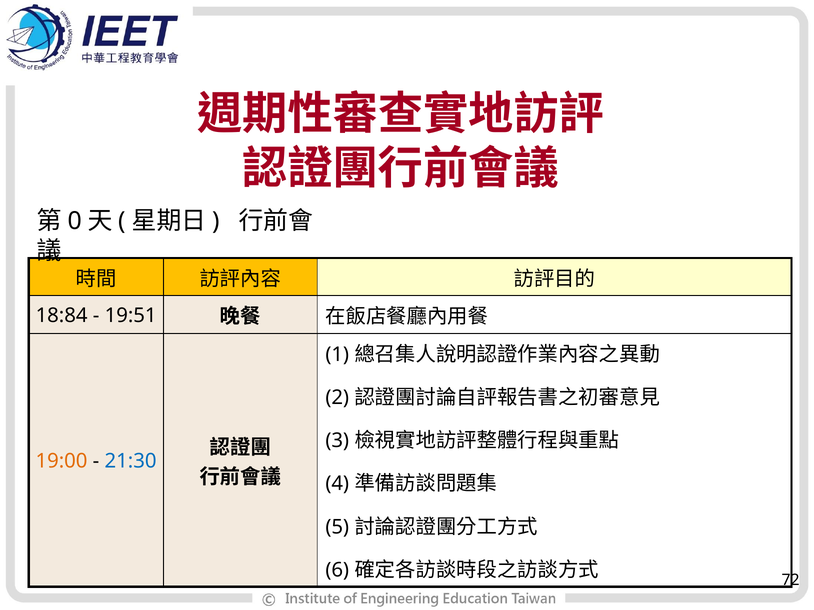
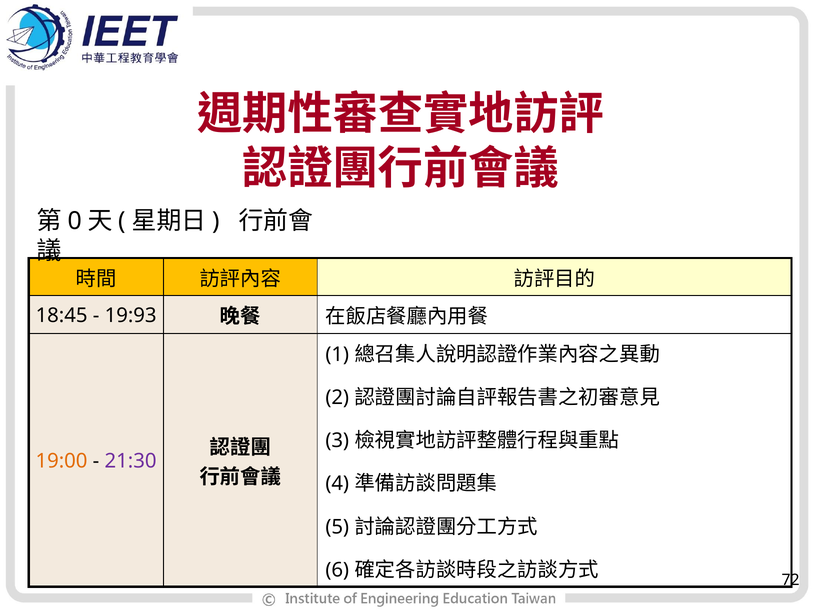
18:84: 18:84 -> 18:45
19:51: 19:51 -> 19:93
21:30 colour: blue -> purple
